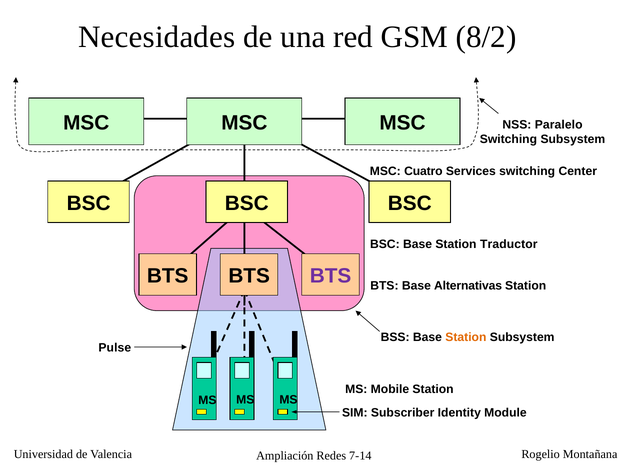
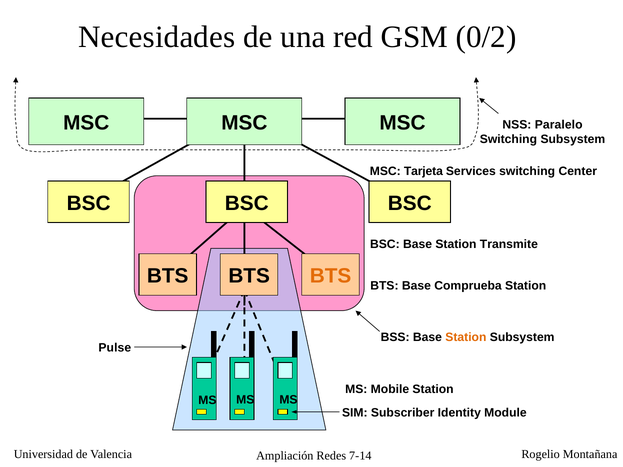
8/2: 8/2 -> 0/2
Cuatro: Cuatro -> Tarjeta
Traductor: Traductor -> Transmite
BTS at (331, 276) colour: purple -> orange
Alternativas: Alternativas -> Comprueba
